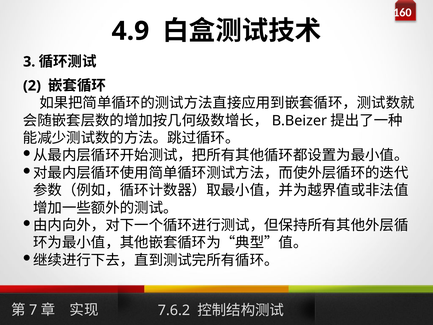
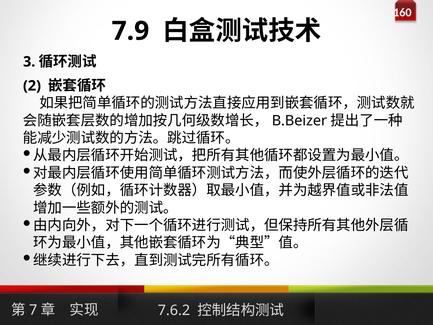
4.9: 4.9 -> 7.9
